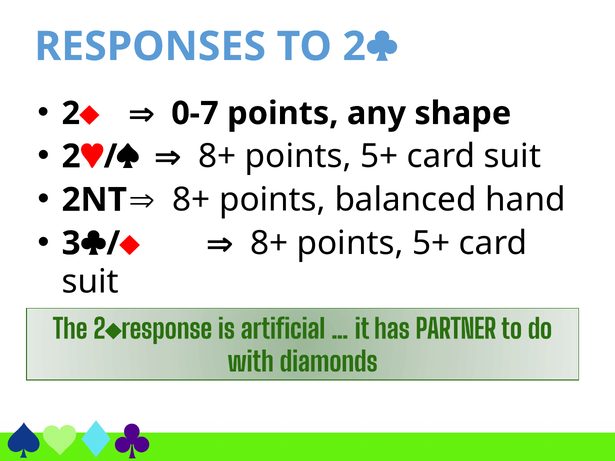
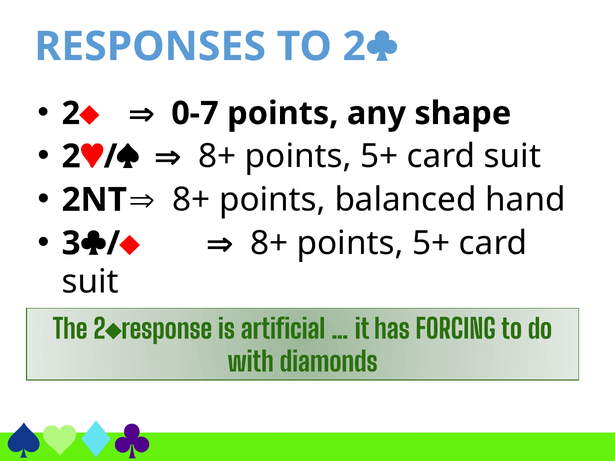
PARTNER: PARTNER -> FORCING
